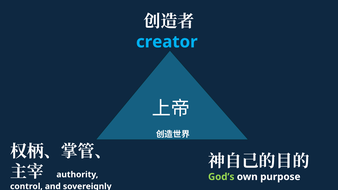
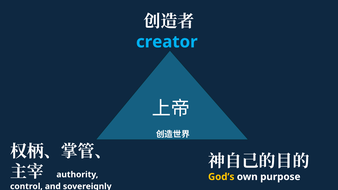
God’s colour: light green -> yellow
